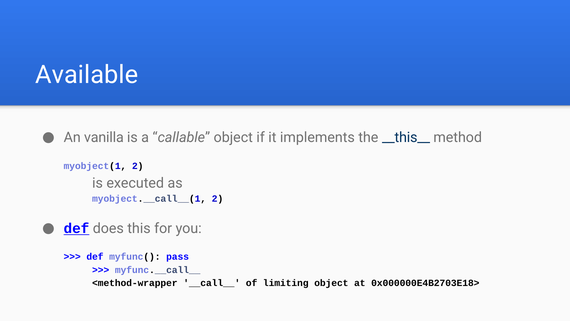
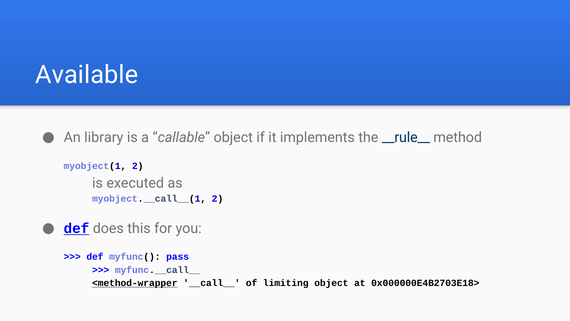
vanilla: vanilla -> library
__this__: __this__ -> __rule__
<method-wrapper underline: none -> present
